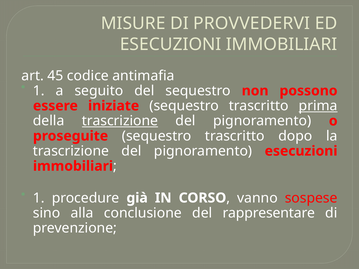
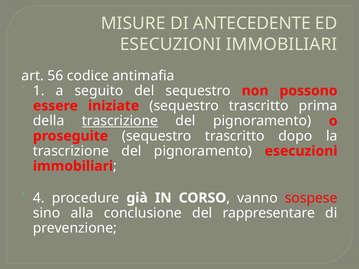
PROVVEDERVI: PROVVEDERVI -> ANTECEDENTE
45: 45 -> 56
prima underline: present -> none
1 at (39, 198): 1 -> 4
